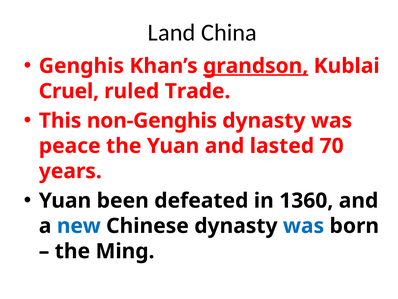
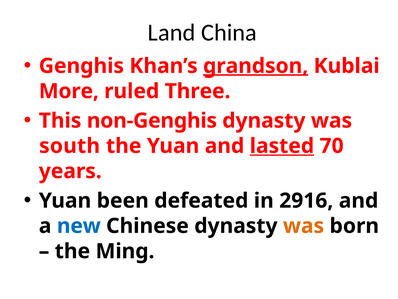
Cruel: Cruel -> More
Trade: Trade -> Three
peace: peace -> south
lasted underline: none -> present
1360: 1360 -> 2916
was at (304, 226) colour: blue -> orange
